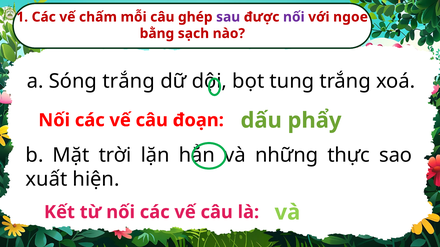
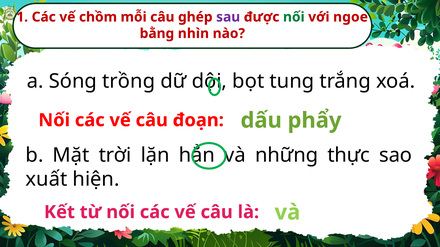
chấm: chấm -> chồm
nối at (294, 17) colour: purple -> green
sạch: sạch -> nhìn
Sóng trắng: trắng -> trồng
